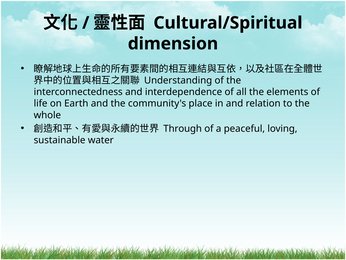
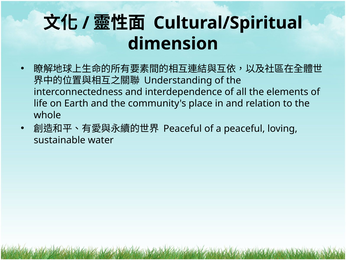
Through at (183, 128): Through -> Peaceful
